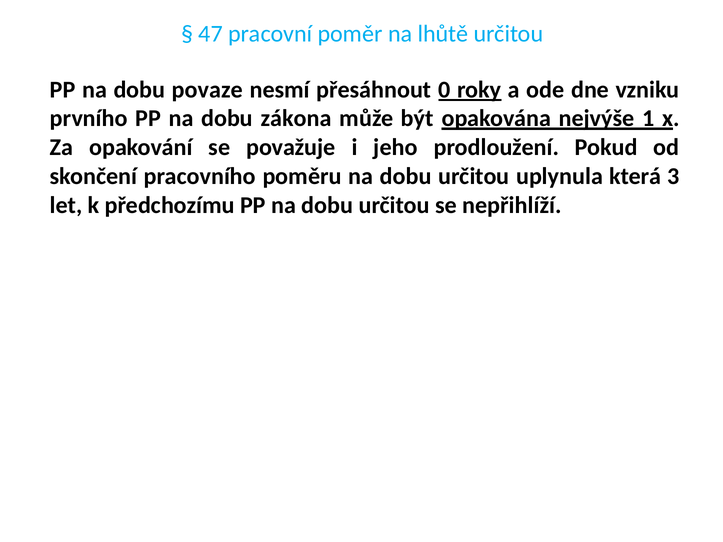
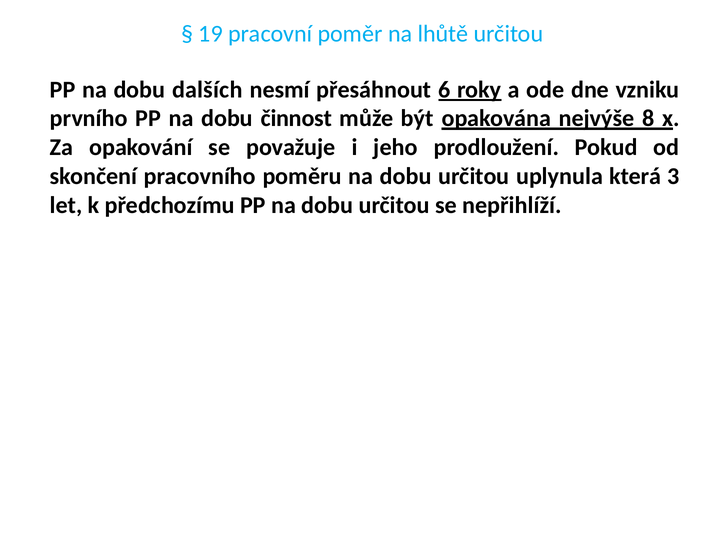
47: 47 -> 19
povaze: povaze -> dalších
0: 0 -> 6
zákona: zákona -> činnost
1: 1 -> 8
